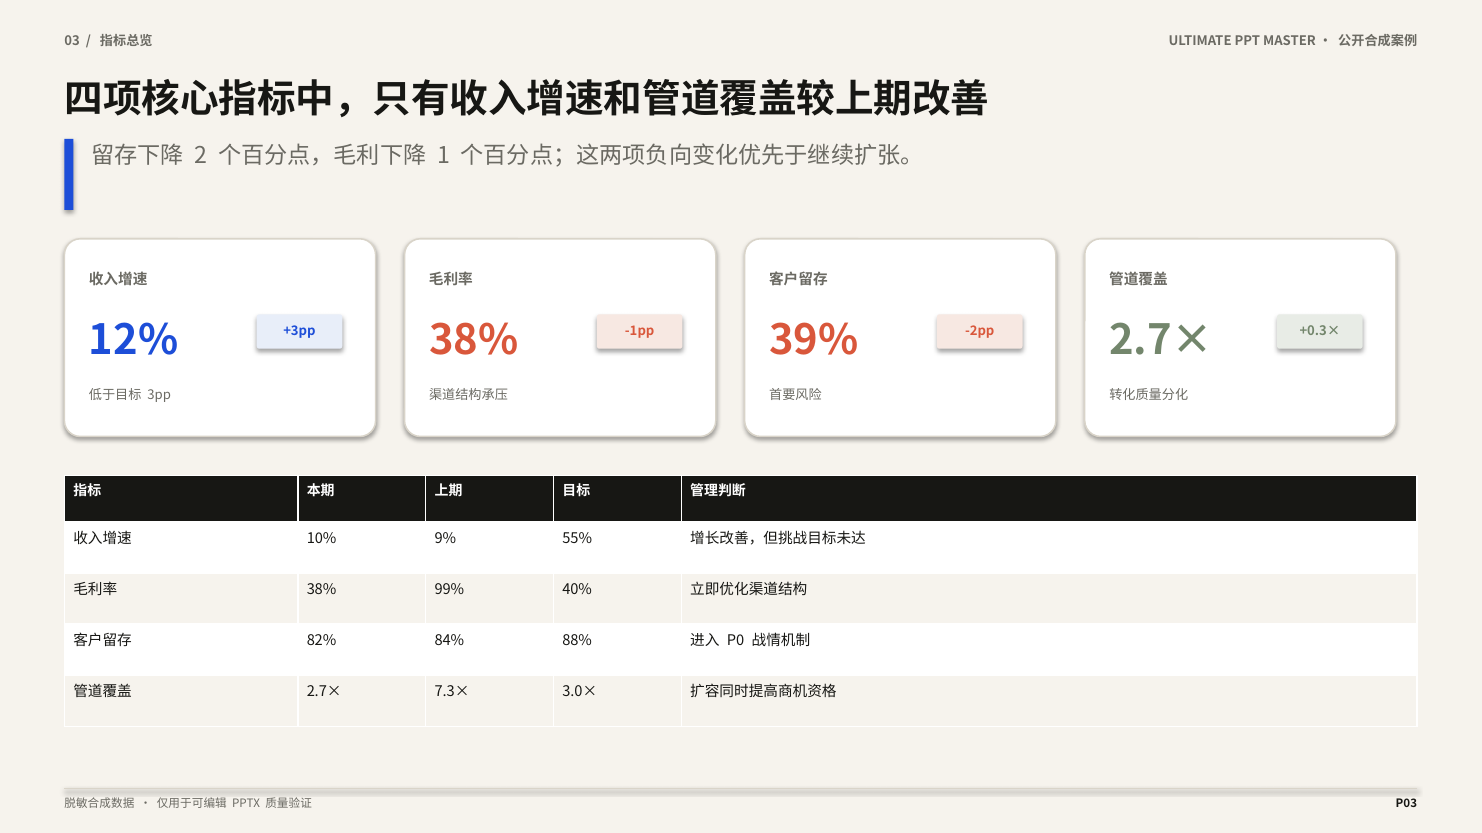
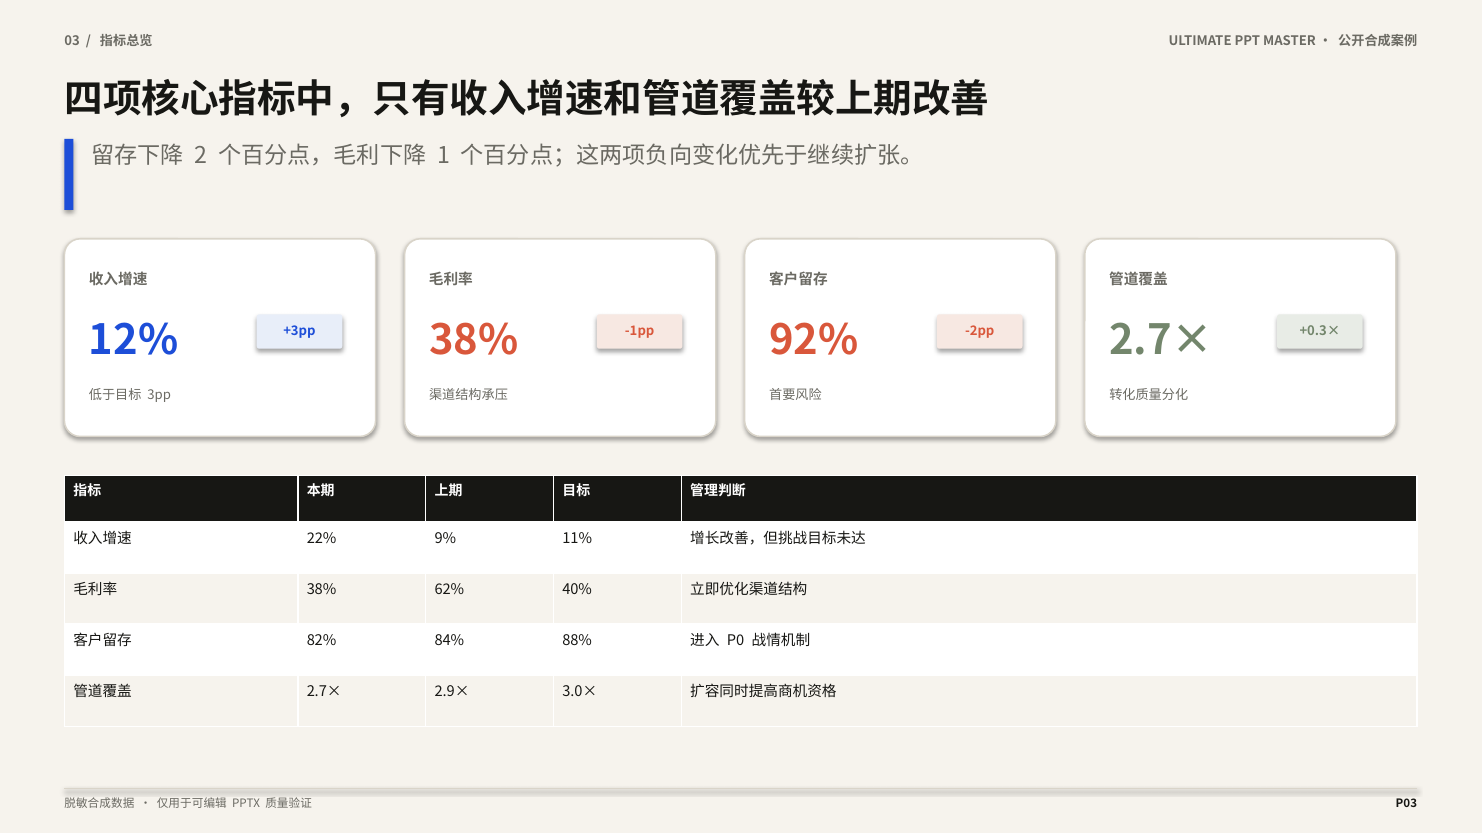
39%: 39% -> 92%
10%: 10% -> 22%
55%: 55% -> 11%
99%: 99% -> 62%
7.3×: 7.3× -> 2.9×
